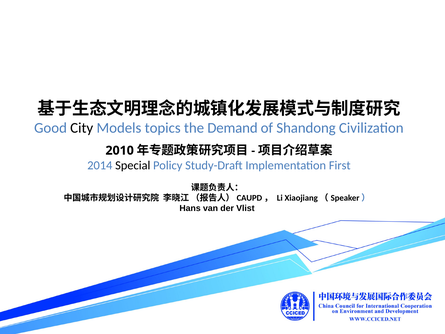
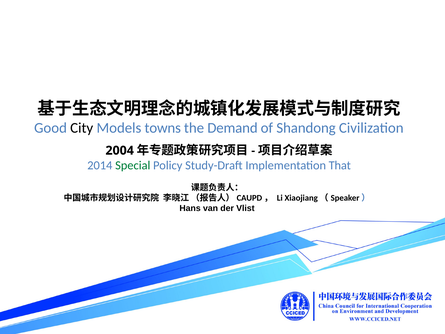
topics: topics -> towns
2010: 2010 -> 2004
Special colour: black -> green
First: First -> That
